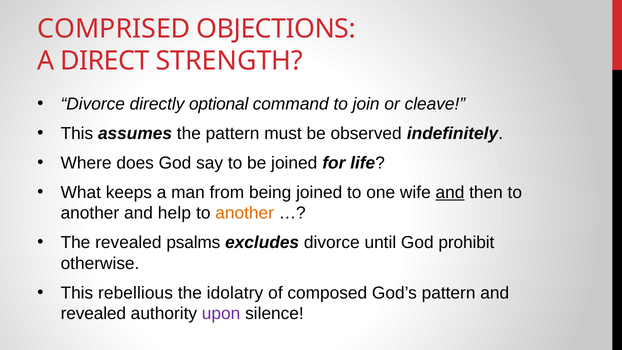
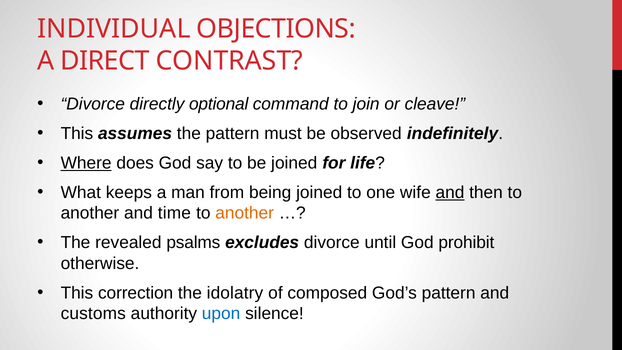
COMPRISED: COMPRISED -> INDIVIDUAL
STRENGTH: STRENGTH -> CONTRAST
Where underline: none -> present
help: help -> time
rebellious: rebellious -> correction
revealed at (93, 313): revealed -> customs
upon colour: purple -> blue
